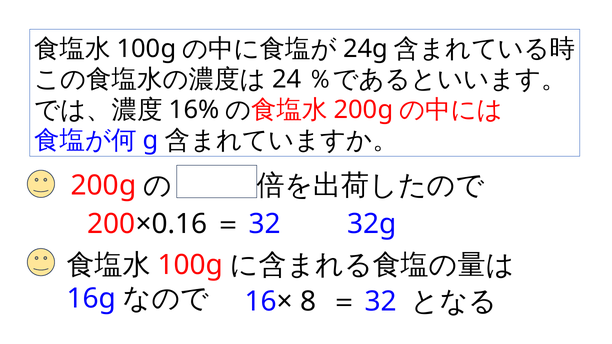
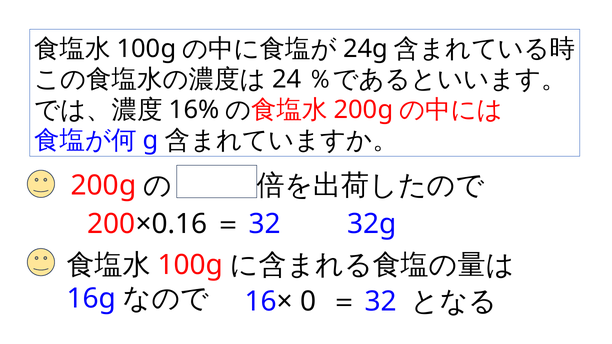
8: 8 -> 0
